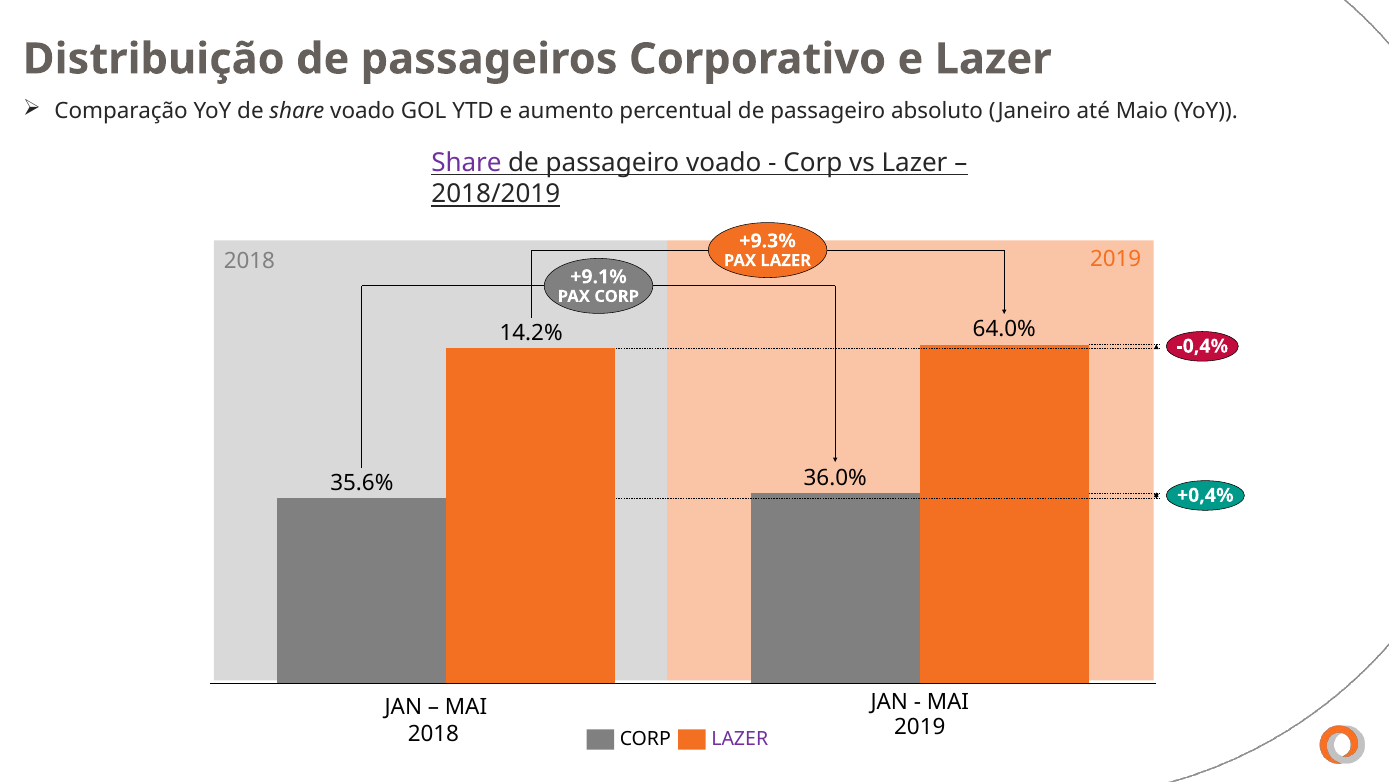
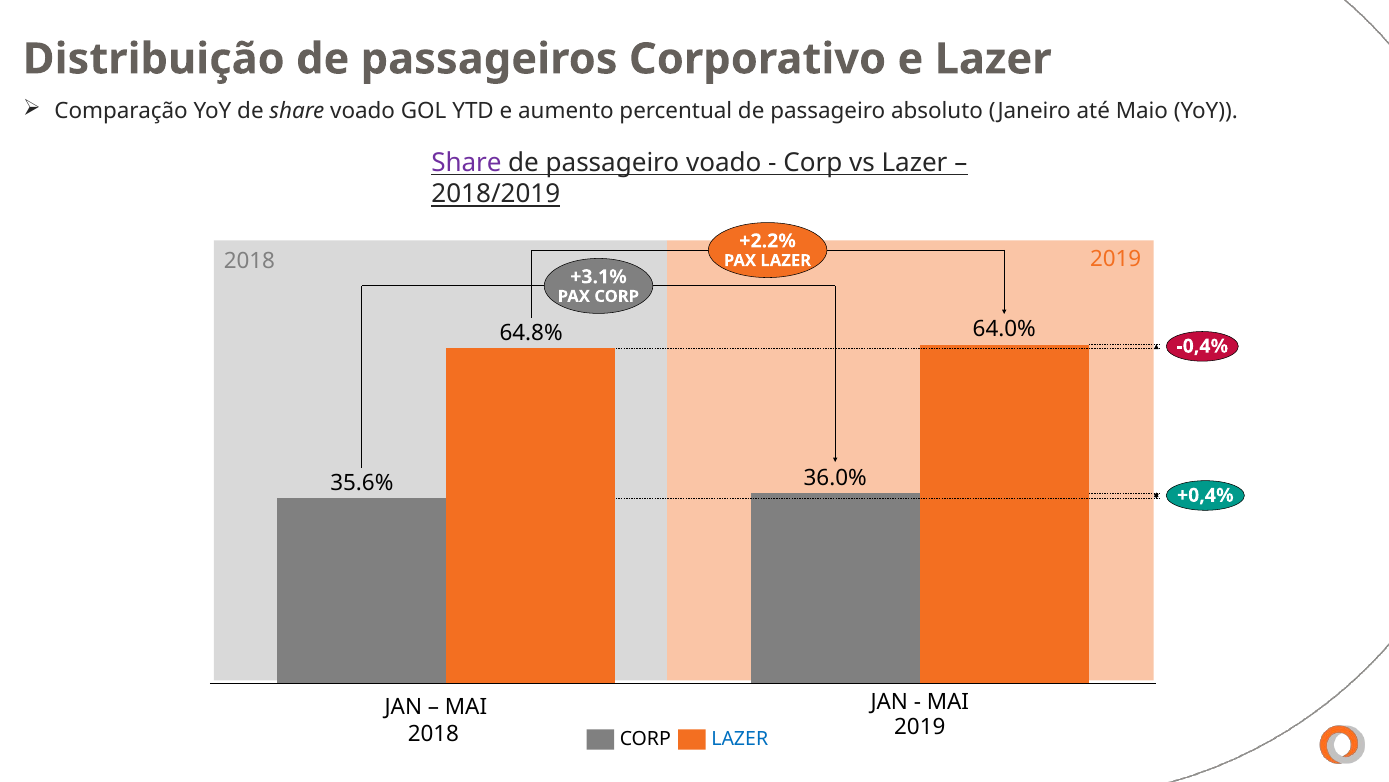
+9.3%: +9.3% -> +2.2%
+9.1%: +9.1% -> +3.1%
14.2%: 14.2% -> 64.8%
LAZER at (740, 739) colour: purple -> blue
